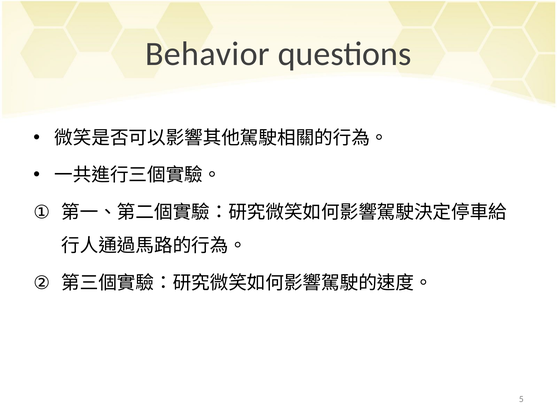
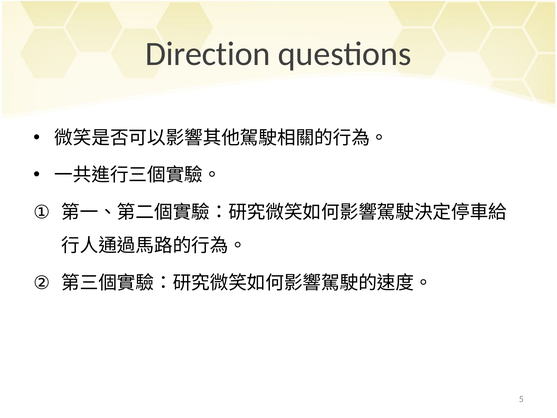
Behavior: Behavior -> Direction
